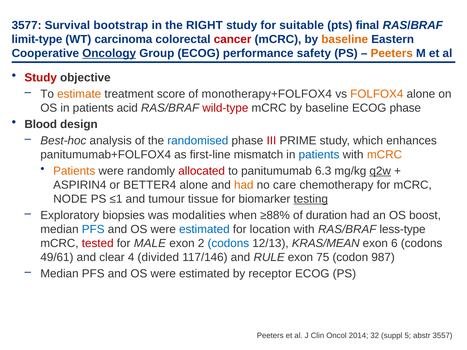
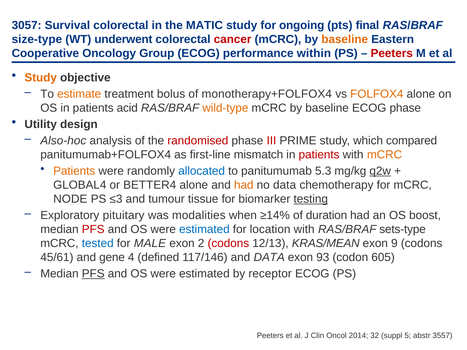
3577: 3577 -> 3057
Survival bootstrap: bootstrap -> colorectal
RIGHT: RIGHT -> MATIC
suitable: suitable -> ongoing
limit-type: limit-type -> size-type
carcinoma: carcinoma -> underwent
Oncology underline: present -> none
safety: safety -> within
Peeters at (392, 53) colour: orange -> red
Study at (41, 78) colour: red -> orange
score: score -> bolus
wild-type colour: red -> orange
Blood: Blood -> Utility
Best-hoc: Best-hoc -> Also-hoc
randomised colour: blue -> red
enhances: enhances -> compared
patients at (319, 155) colour: blue -> red
allocated colour: red -> blue
6.3: 6.3 -> 5.3
ASPIRIN4: ASPIRIN4 -> GLOBAL4
no care: care -> data
≤1: ≤1 -> ≤3
biopsies: biopsies -> pituitary
≥88%: ≥88% -> ≥14%
PFS at (93, 229) colour: blue -> red
less-type: less-type -> sets-type
tested colour: red -> blue
codons at (228, 243) colour: blue -> red
6: 6 -> 9
49/61: 49/61 -> 45/61
clear: clear -> gene
divided: divided -> defined
and RULE: RULE -> DATA
75: 75 -> 93
987: 987 -> 605
PFS at (93, 274) underline: none -> present
